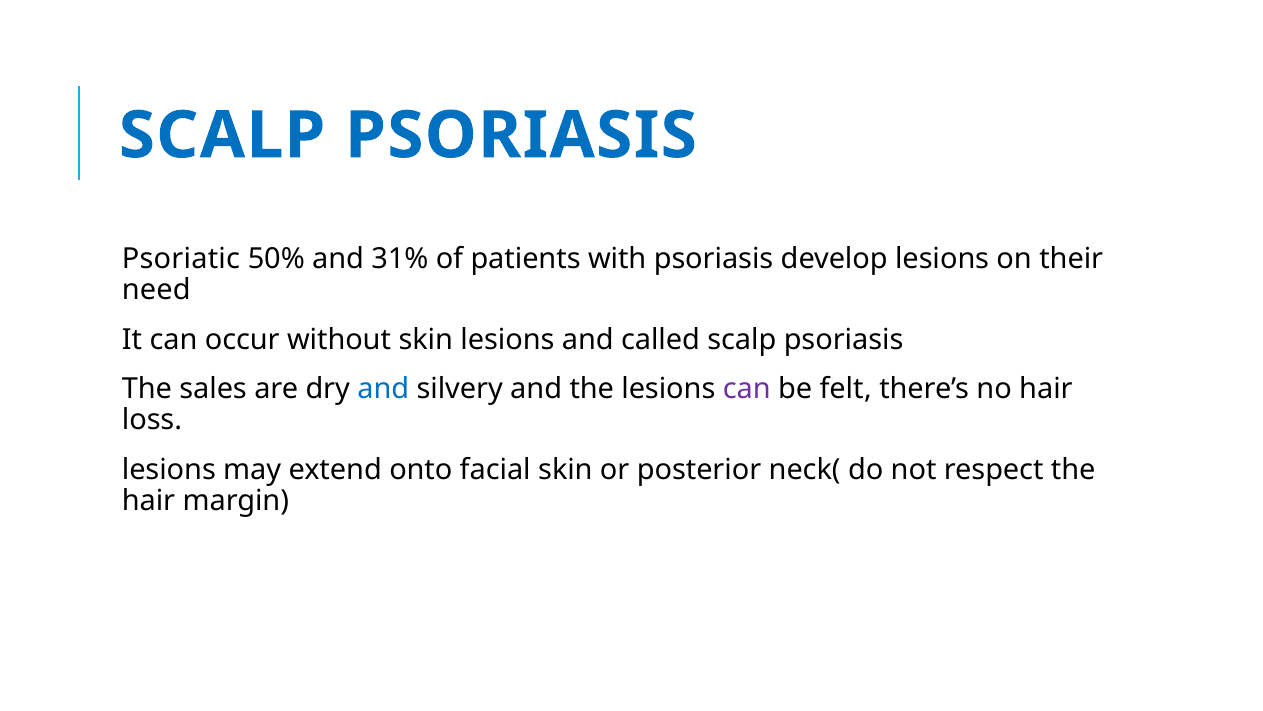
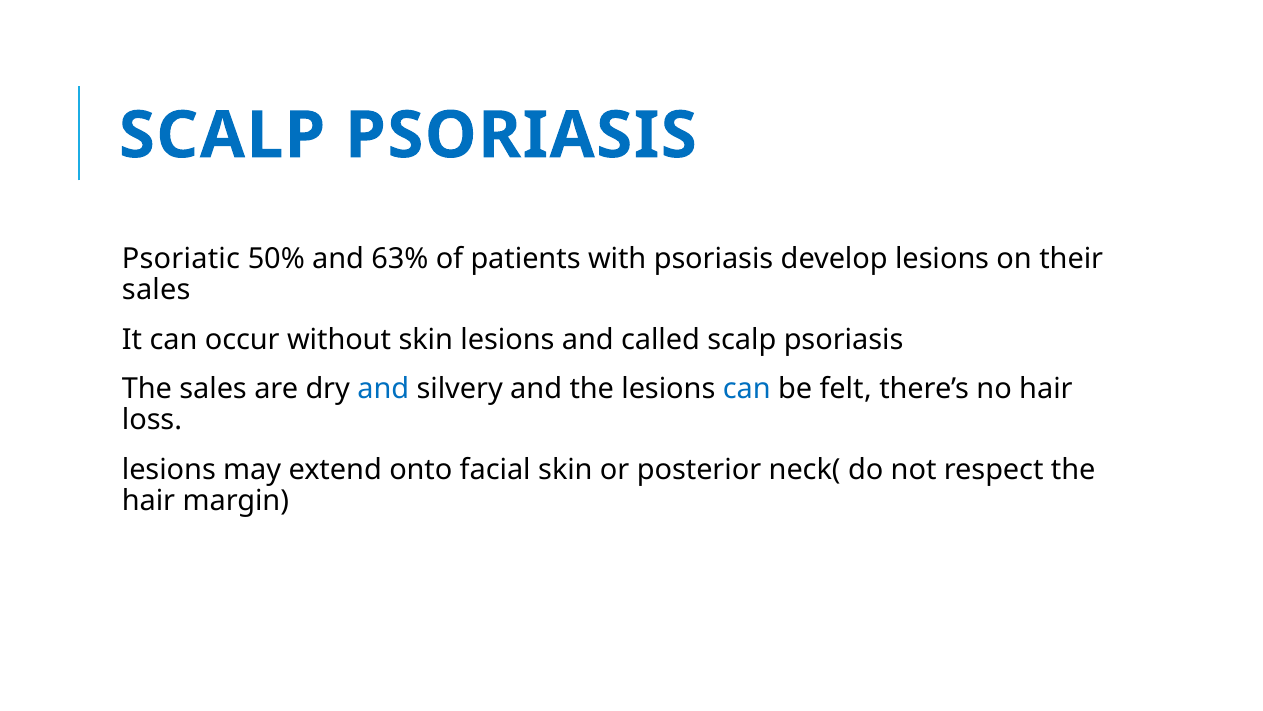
31%: 31% -> 63%
need at (156, 290): need -> sales
can at (747, 389) colour: purple -> blue
